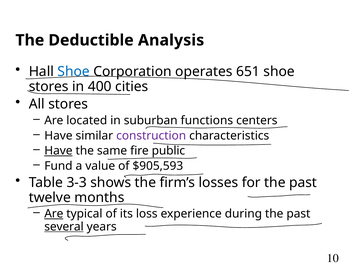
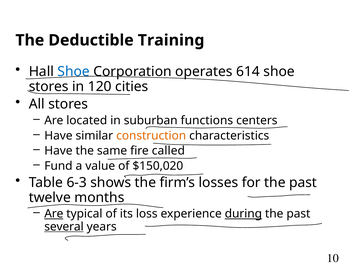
Analysis: Analysis -> Training
651: 651 -> 614
400: 400 -> 120
construction colour: purple -> orange
Have at (58, 151) underline: present -> none
public: public -> called
$905,593: $905,593 -> $150,020
3-3: 3-3 -> 6-3
during underline: none -> present
